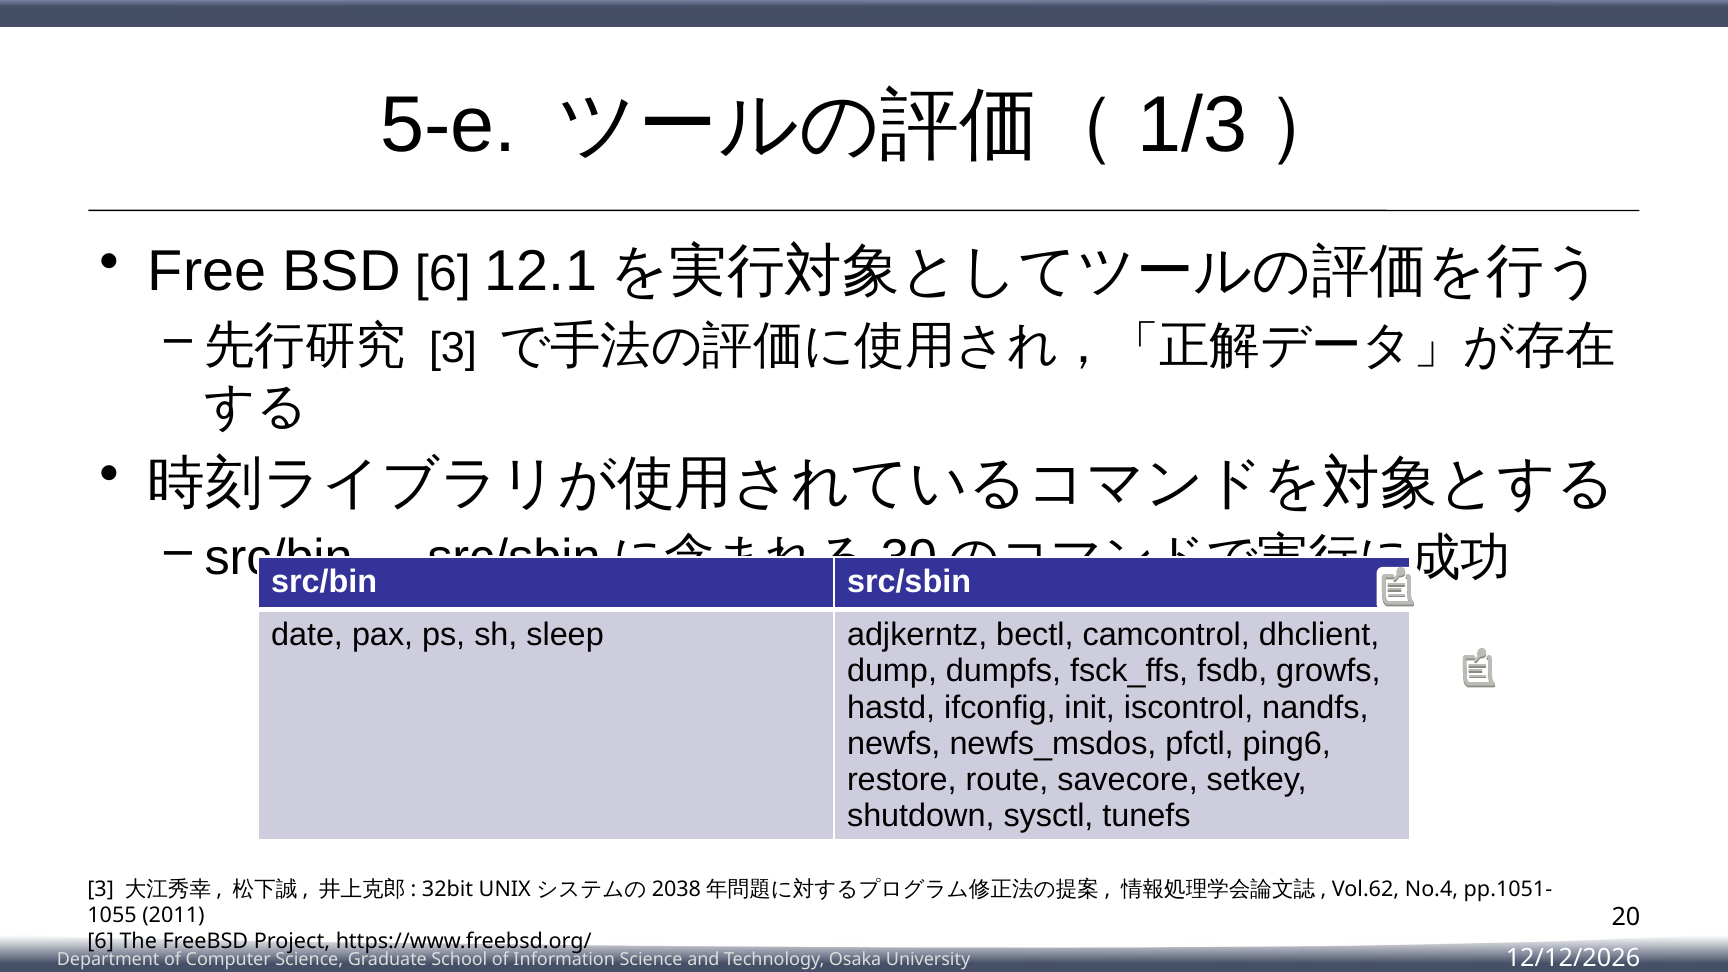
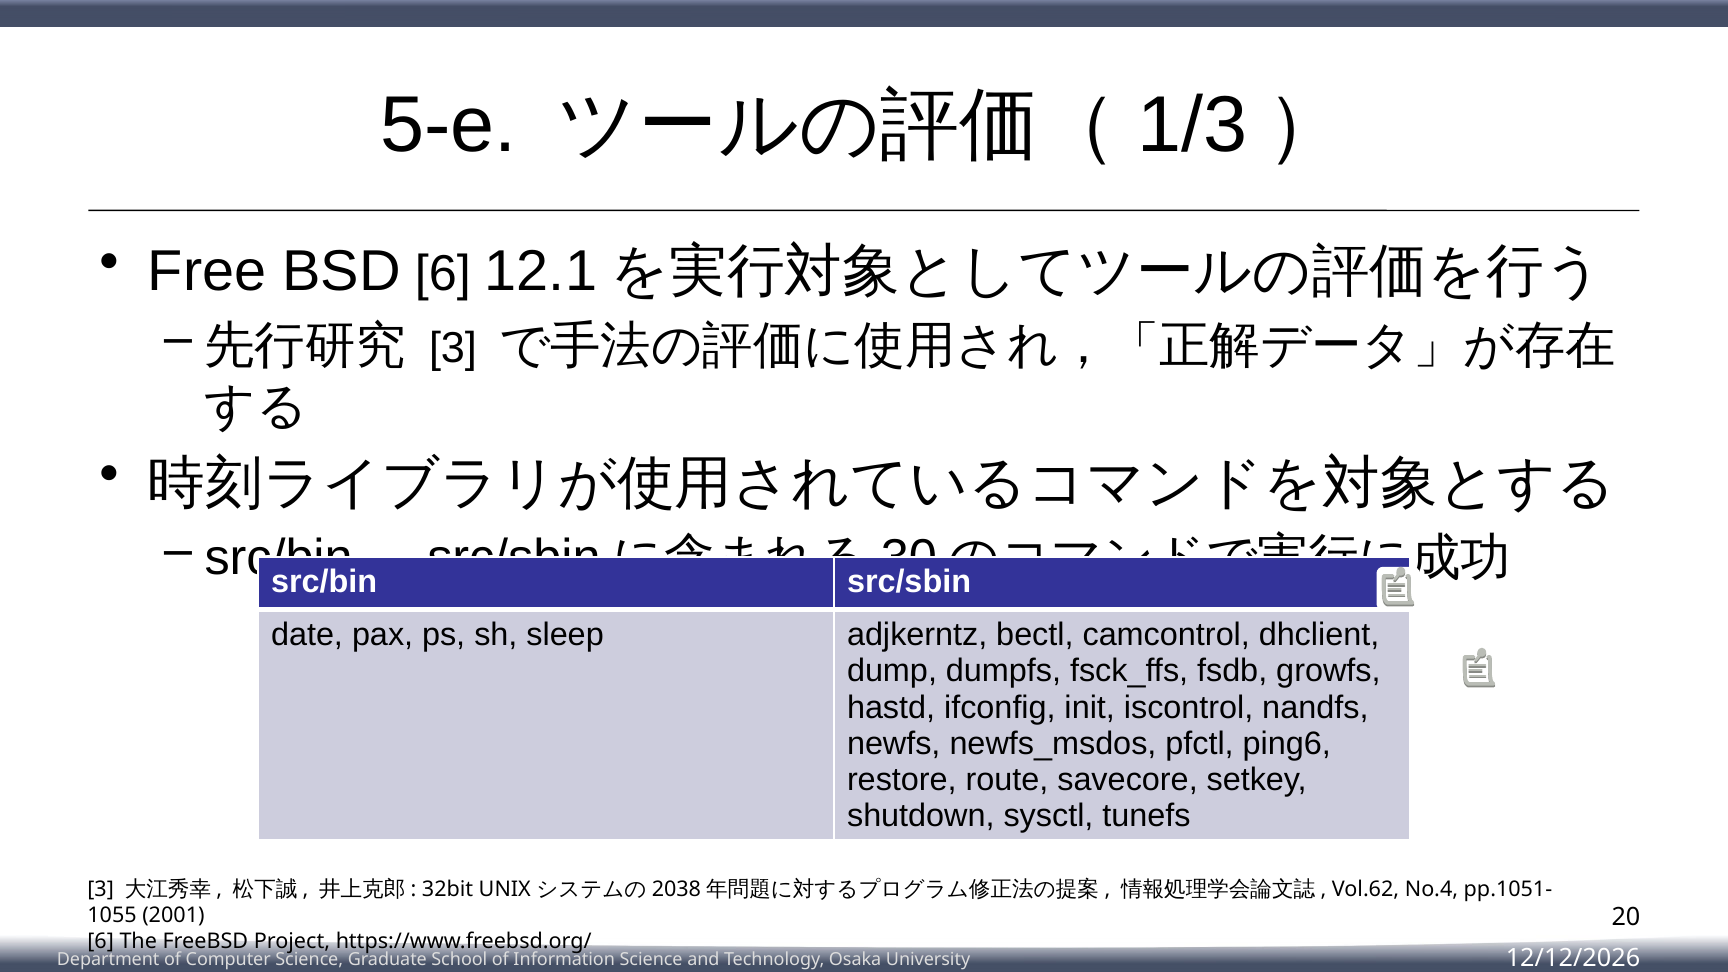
2011: 2011 -> 2001
